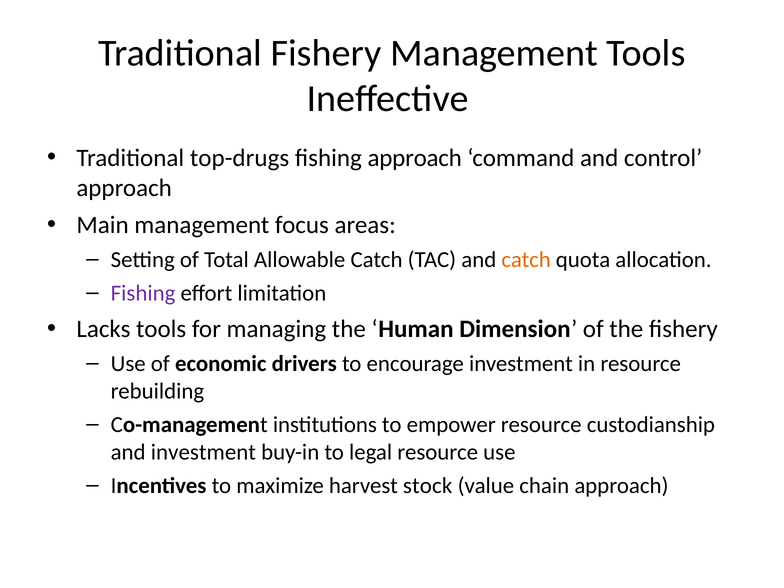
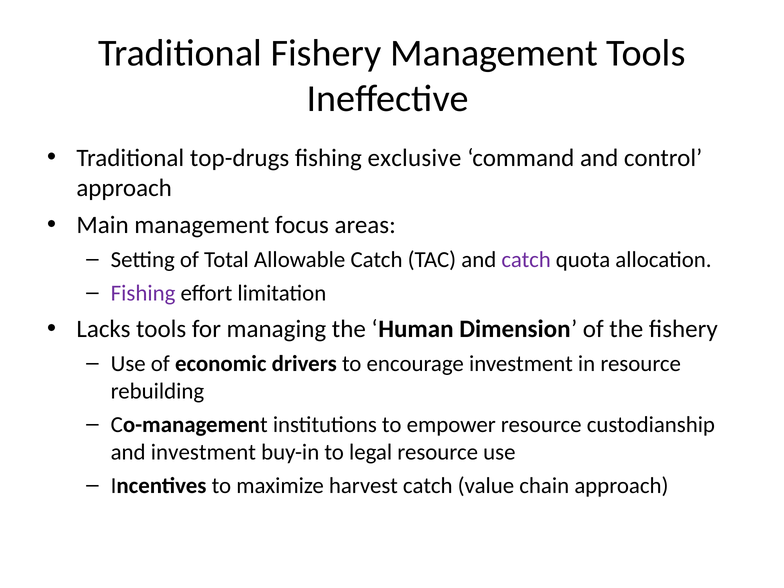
fishing approach: approach -> exclusive
catch at (526, 260) colour: orange -> purple
harvest stock: stock -> catch
